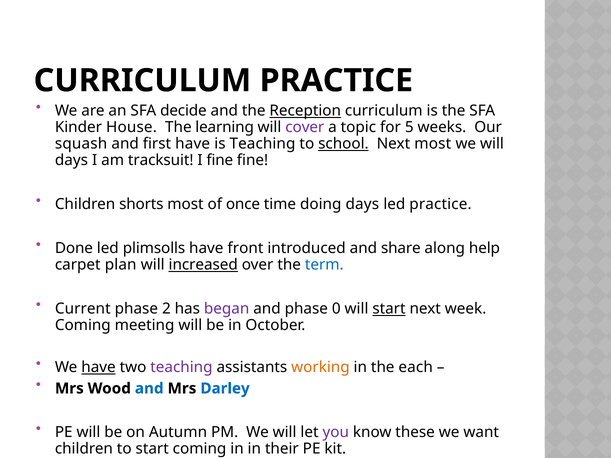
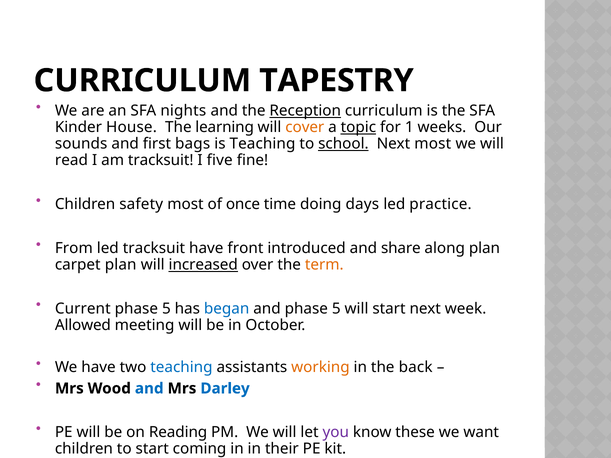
PRACTICE at (336, 81): PRACTICE -> TAPESTRY
decide: decide -> nights
cover colour: purple -> orange
topic underline: none -> present
5: 5 -> 1
squash: squash -> sounds
first have: have -> bags
days at (71, 161): days -> read
I fine: fine -> five
shorts: shorts -> safety
Done: Done -> From
led plimsolls: plimsolls -> tracksuit
along help: help -> plan
term colour: blue -> orange
2 at (166, 309): 2 -> 5
began colour: purple -> blue
and phase 0: 0 -> 5
start at (389, 309) underline: present -> none
Coming at (83, 325): Coming -> Allowed
have at (99, 368) underline: present -> none
teaching at (181, 368) colour: purple -> blue
each: each -> back
Autumn: Autumn -> Reading
